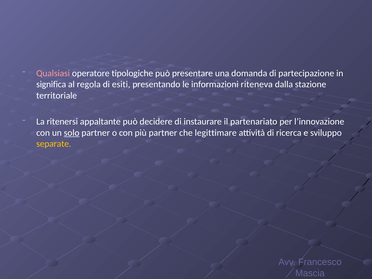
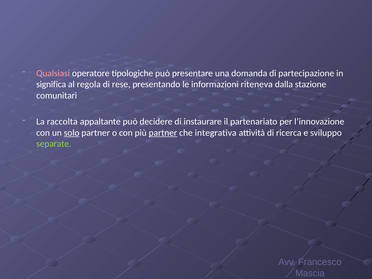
esiti: esiti -> rese
territoriale: territoriale -> comunitari
ritenersi: ritenersi -> raccolta
partner at (163, 133) underline: none -> present
legittimare: legittimare -> integrativa
separate colour: yellow -> light green
